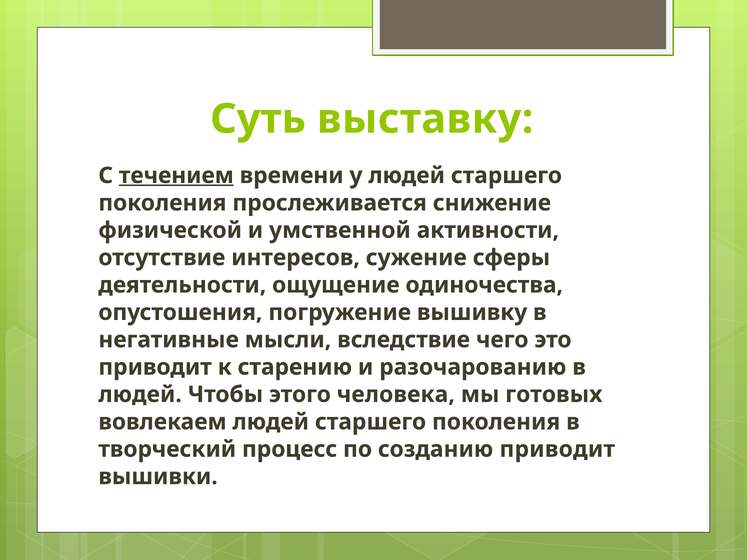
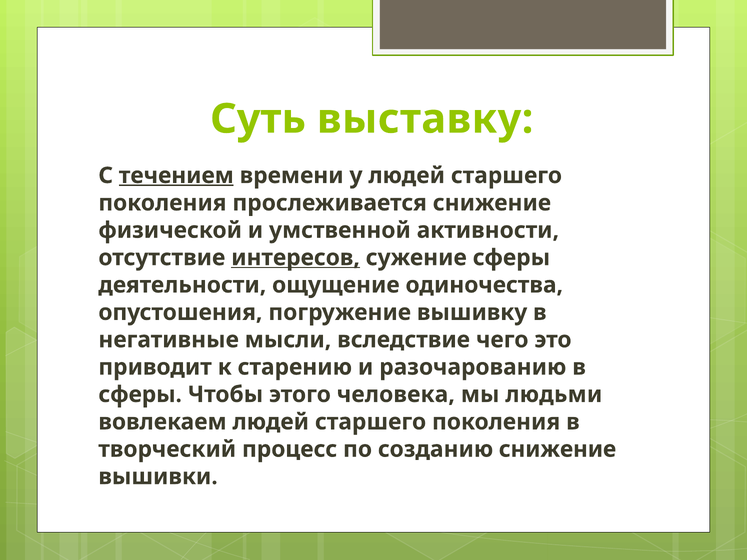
интересов underline: none -> present
людей at (140, 395): людей -> сферы
готовых: готовых -> людьми
созданию приводит: приводит -> снижение
